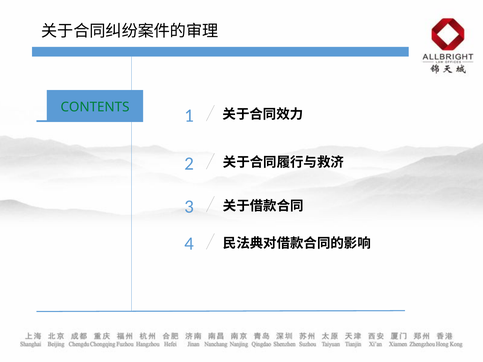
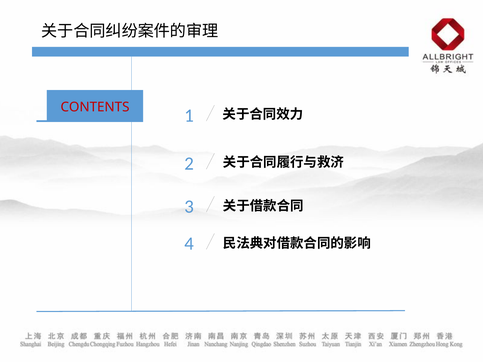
CONTENTS colour: green -> red
